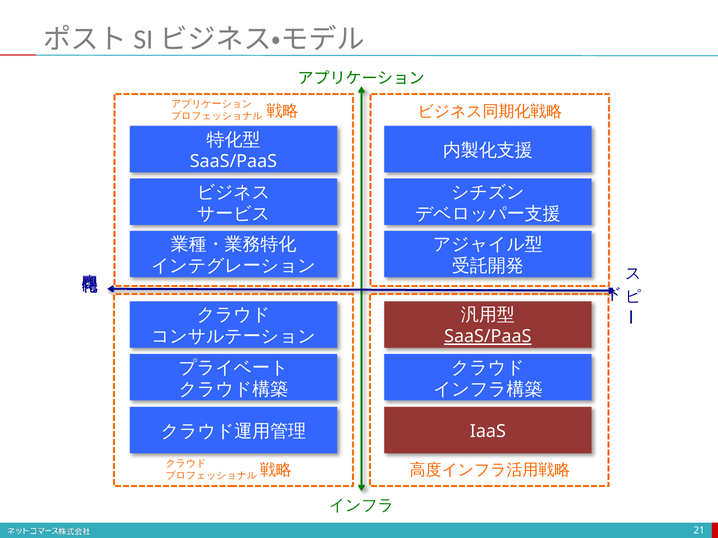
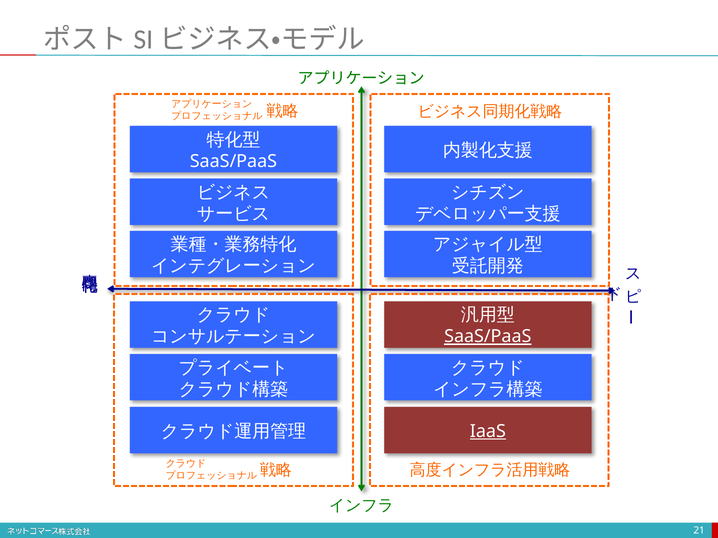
IaaS underline: none -> present
